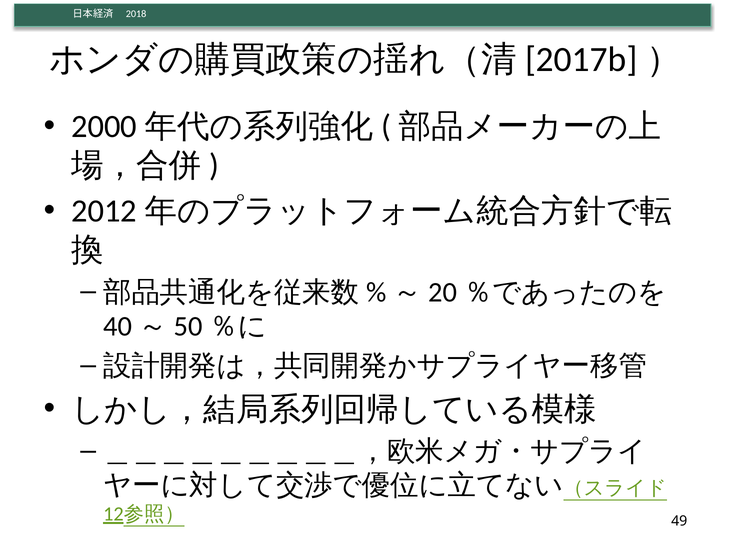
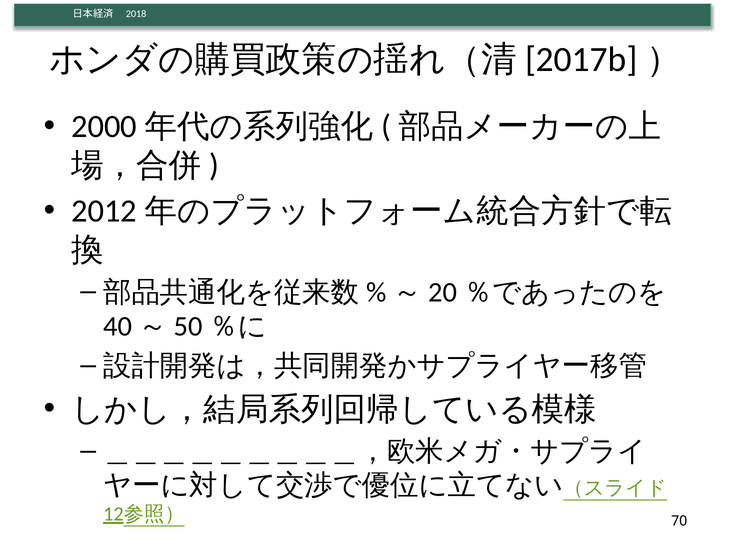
49: 49 -> 70
